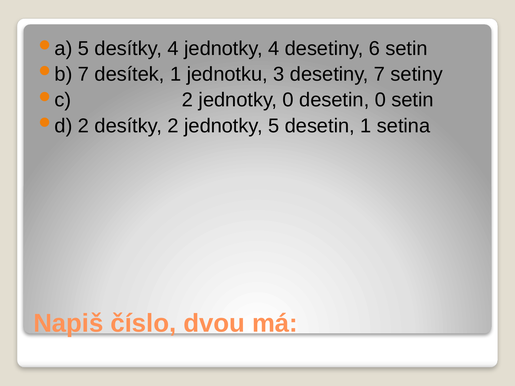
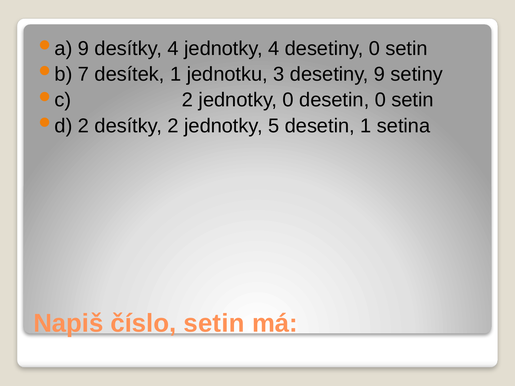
5 at (83, 48): 5 -> 9
desetiny 6: 6 -> 0
desetiny 7: 7 -> 9
číslo dvou: dvou -> setin
